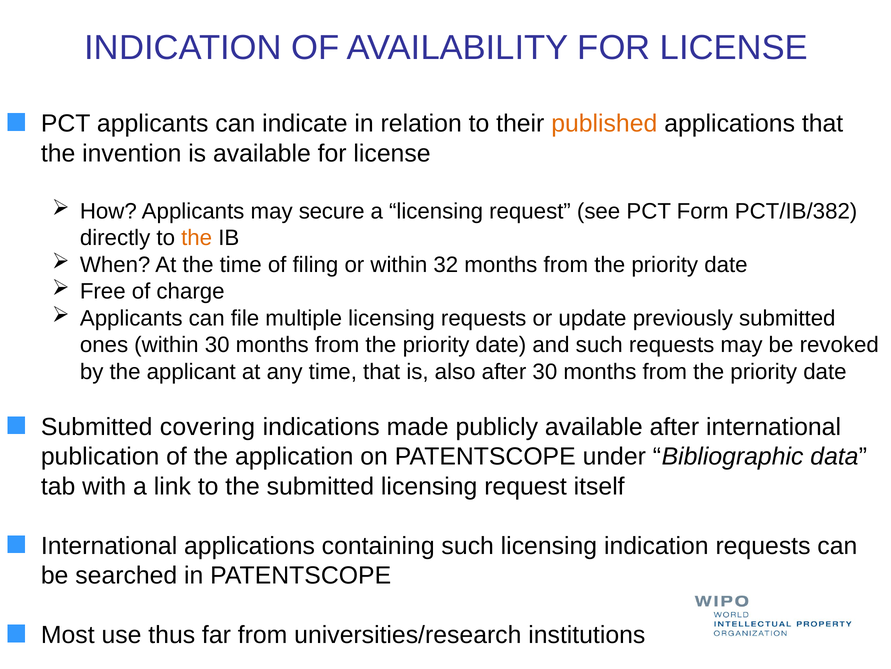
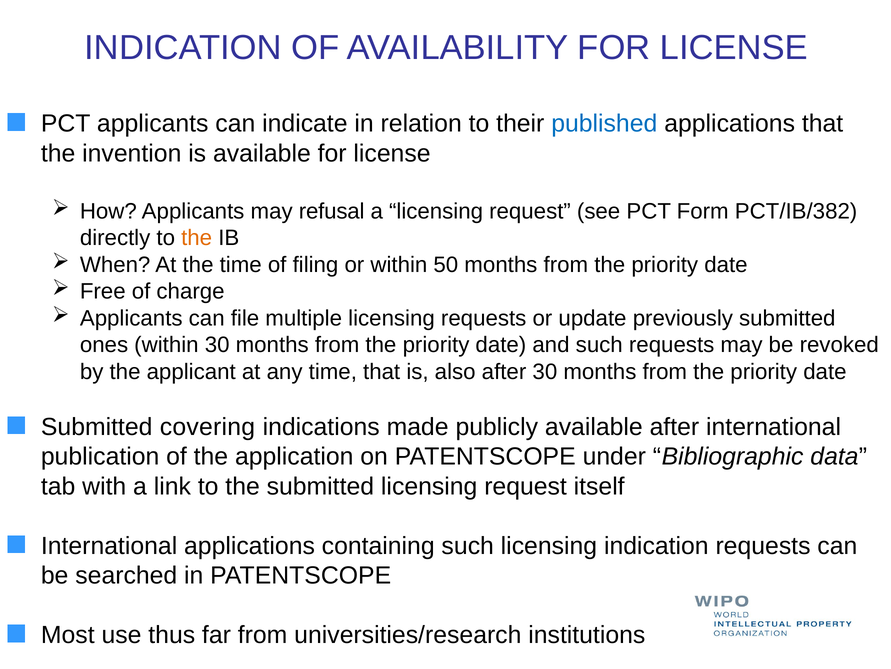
published colour: orange -> blue
secure: secure -> refusal
32: 32 -> 50
